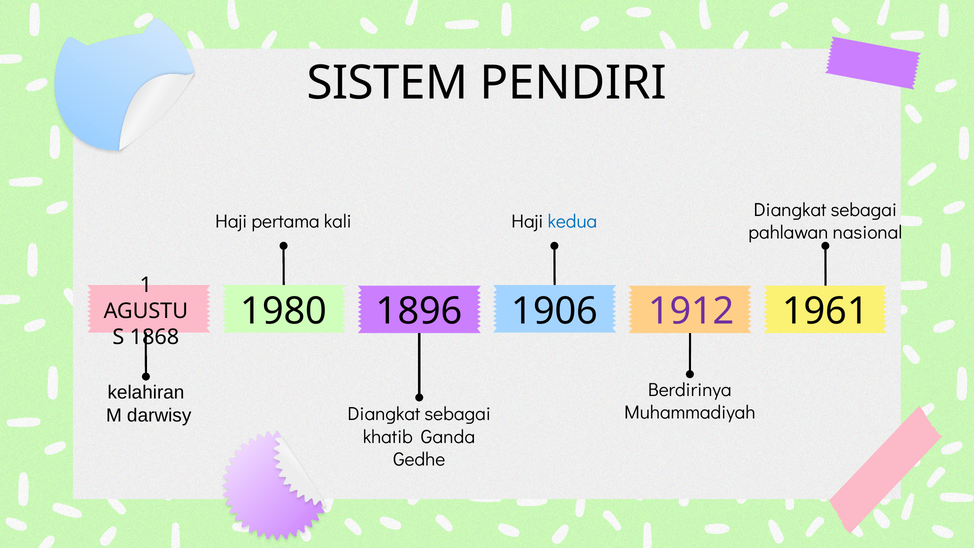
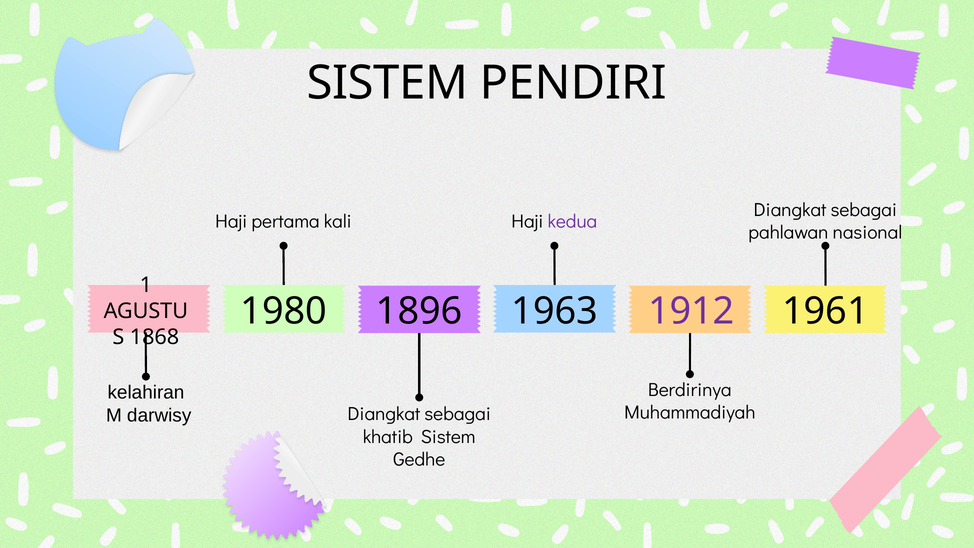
kedua colour: blue -> purple
1906: 1906 -> 1963
Ganda at (448, 437): Ganda -> Sistem
